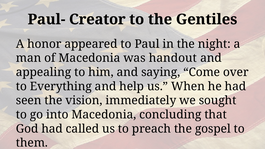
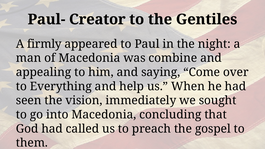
honor: honor -> firmly
handout: handout -> combine
